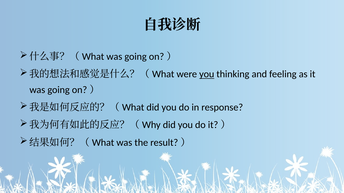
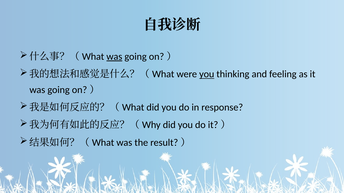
was at (114, 57) underline: none -> present
